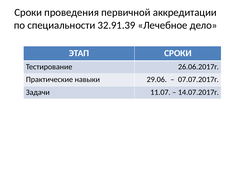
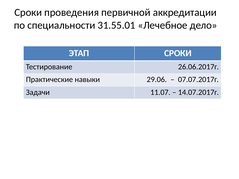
32.91.39: 32.91.39 -> 31.55.01
